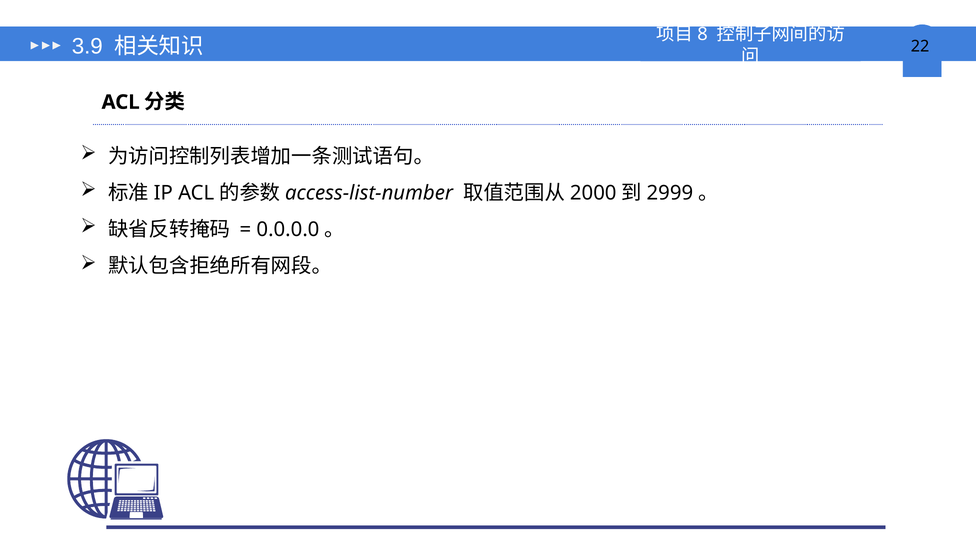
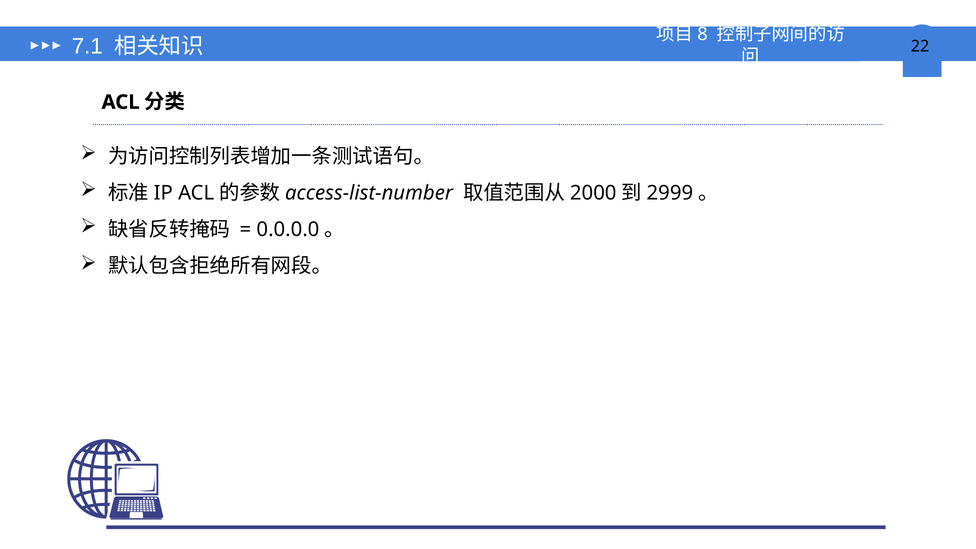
3.9: 3.9 -> 7.1
